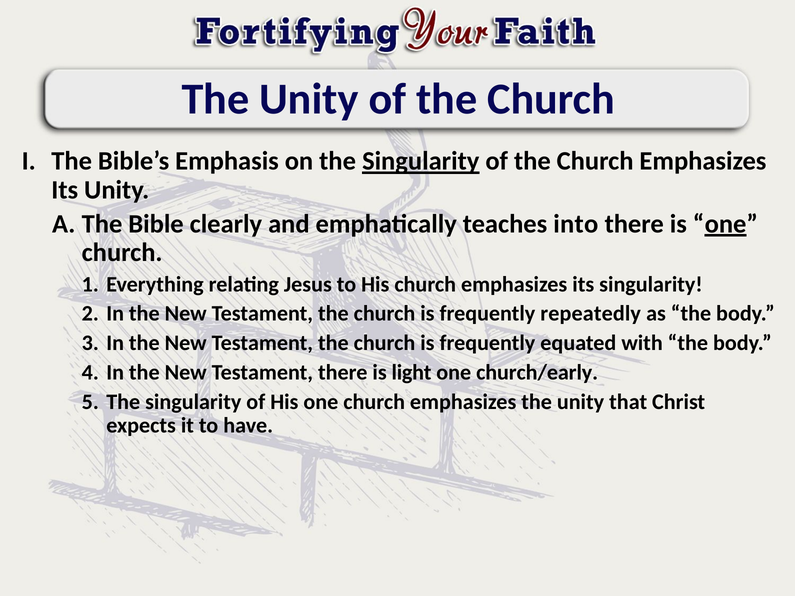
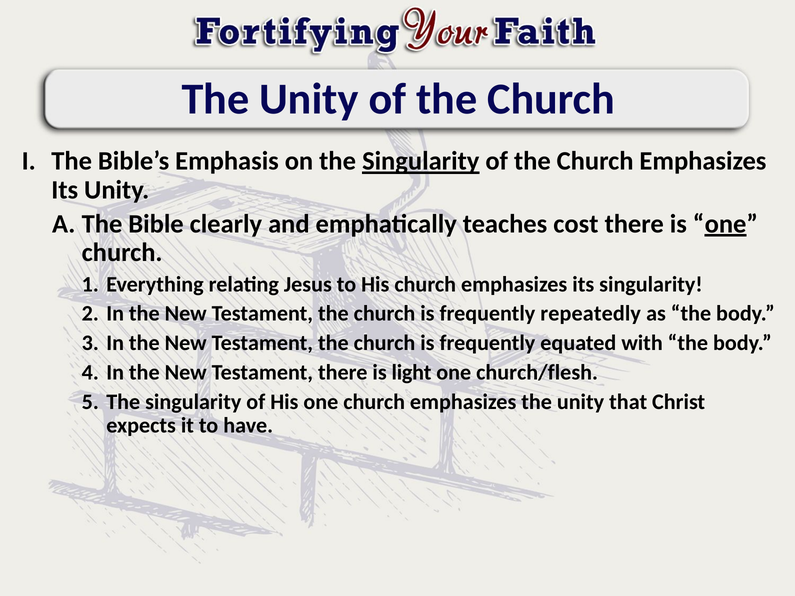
into: into -> cost
church/early: church/early -> church/flesh
